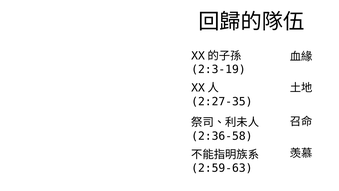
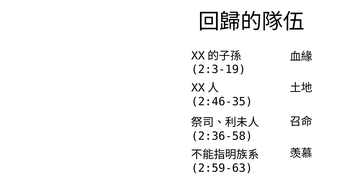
2:27-35: 2:27-35 -> 2:46-35
